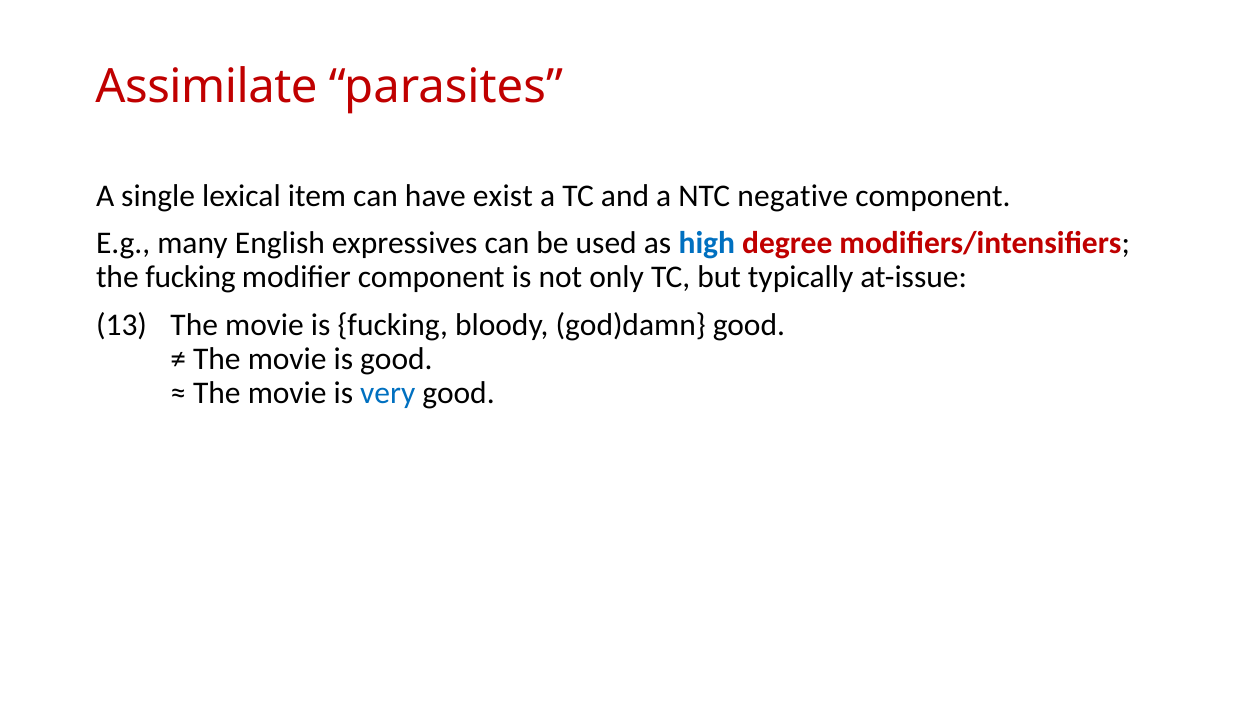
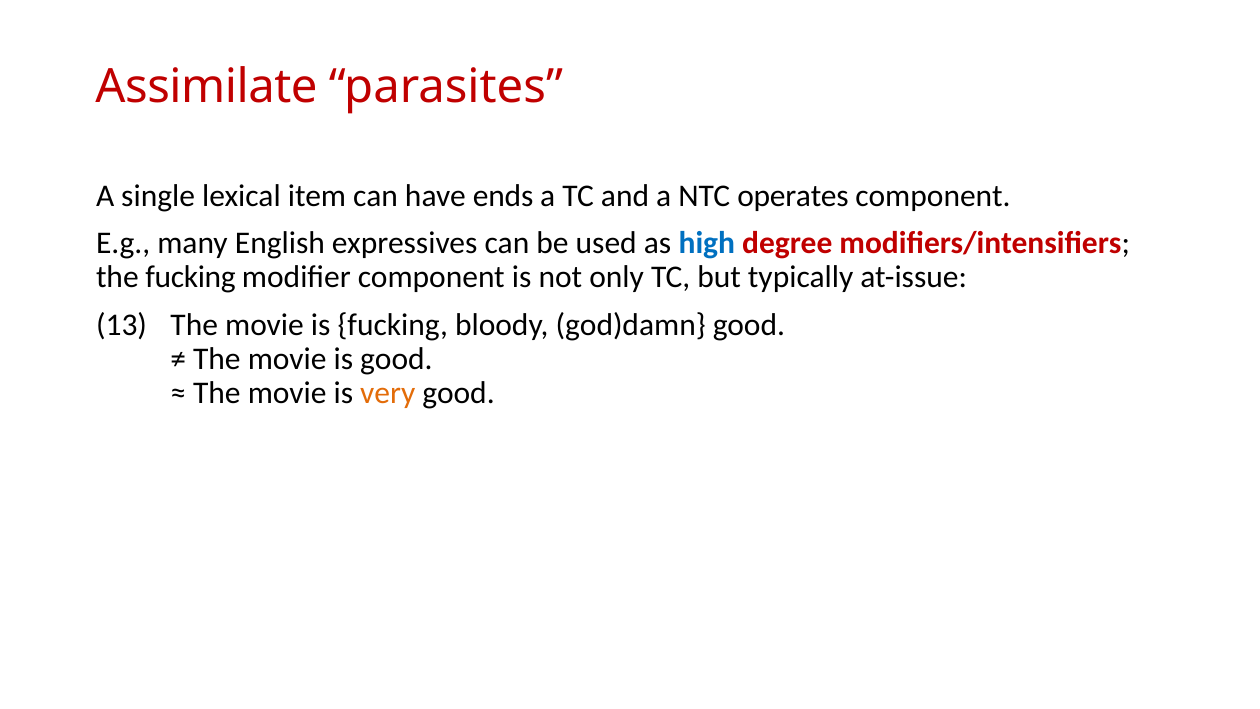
exist: exist -> ends
negative: negative -> operates
very colour: blue -> orange
